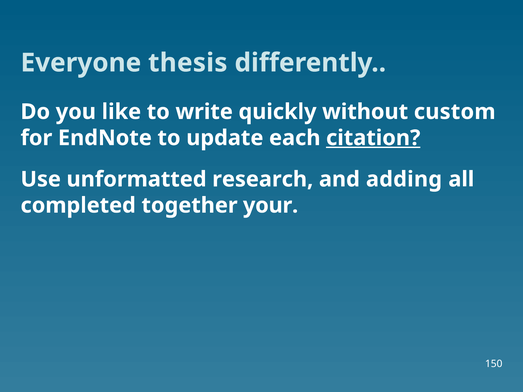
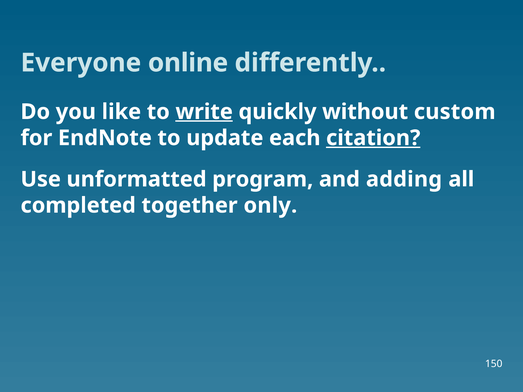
thesis: thesis -> online
write underline: none -> present
research: research -> program
your: your -> only
